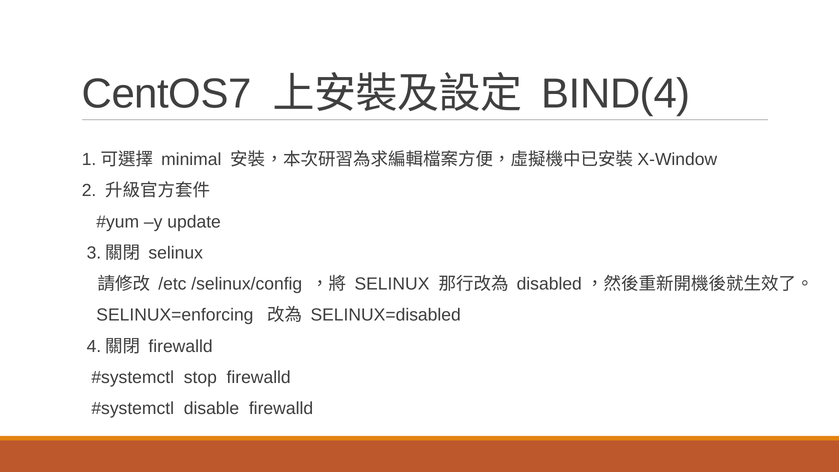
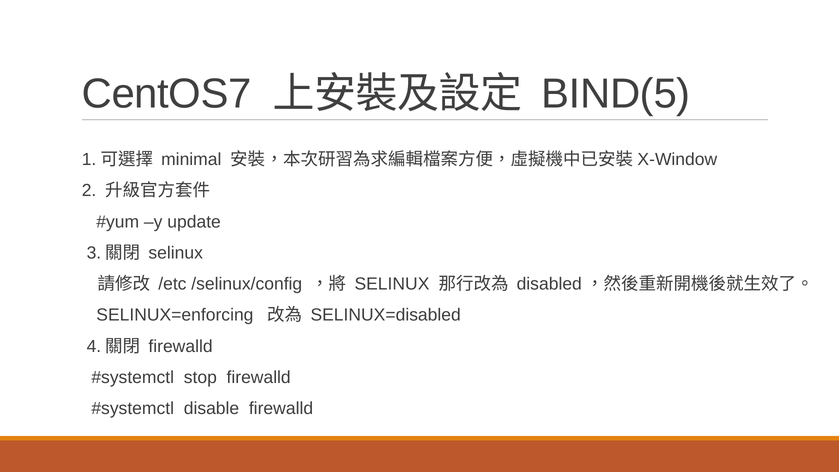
BIND(4: BIND(4 -> BIND(5
